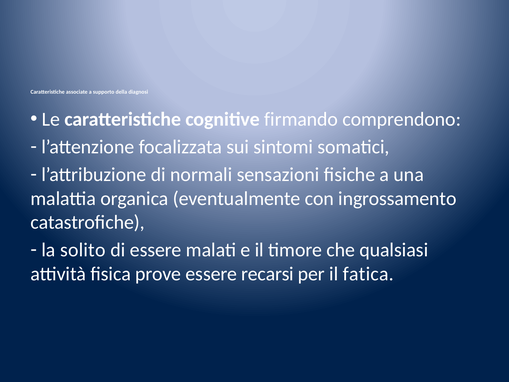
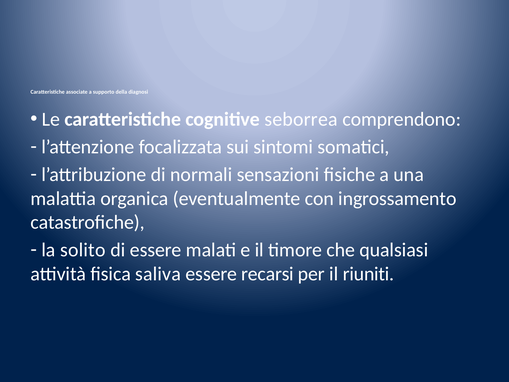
firmando: firmando -> seborrea
prove: prove -> saliva
fatica: fatica -> riuniti
